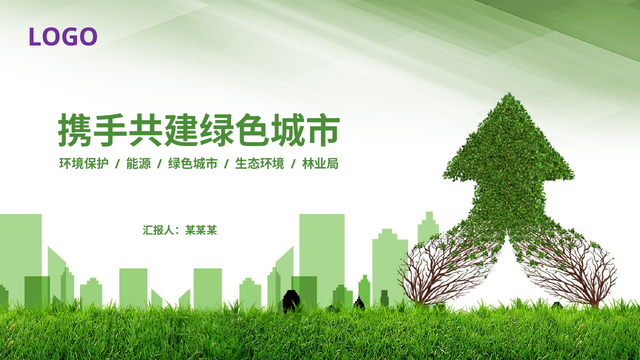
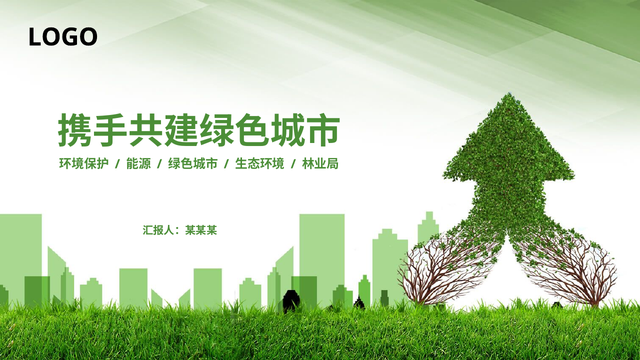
LOGO colour: purple -> black
